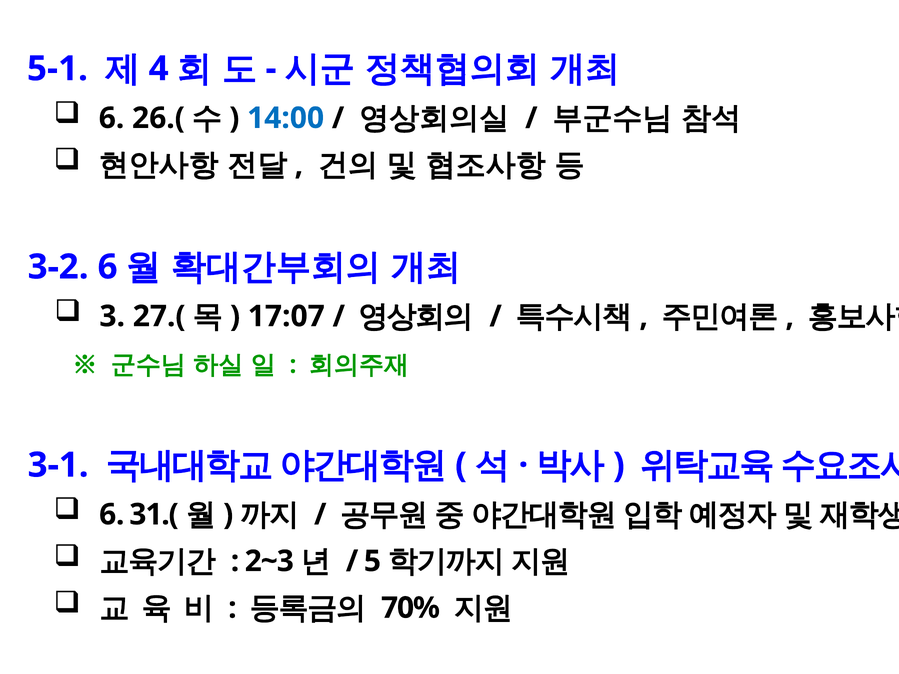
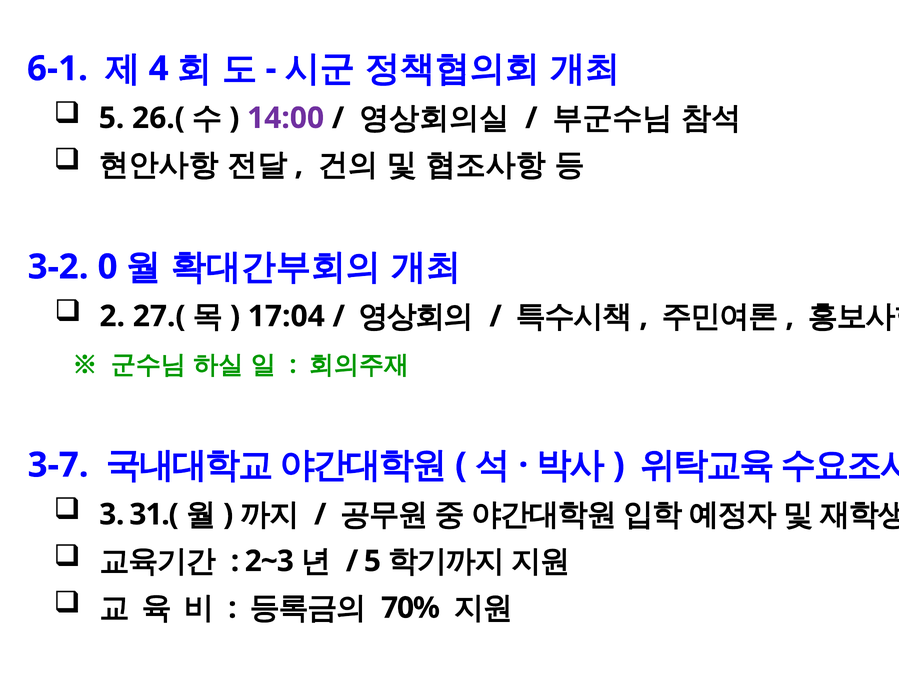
5-1: 5-1 -> 6-1
6 at (112, 118): 6 -> 5
14:00 colour: blue -> purple
3-2 6: 6 -> 0
3: 3 -> 2
17:07: 17:07 -> 17:04
3-1: 3-1 -> 3-7
6 at (112, 515): 6 -> 3
